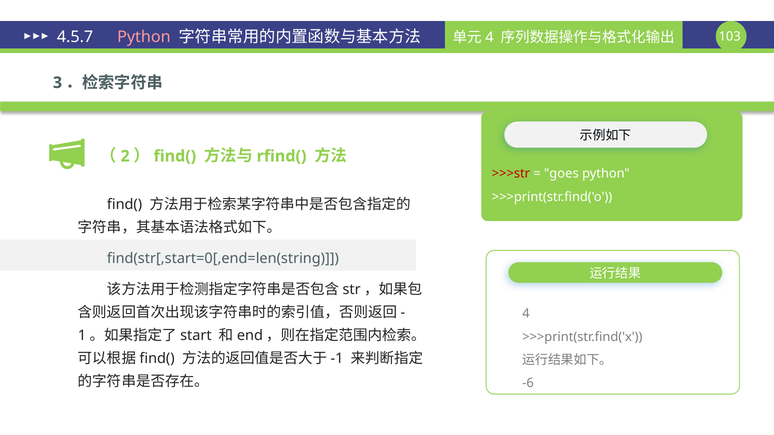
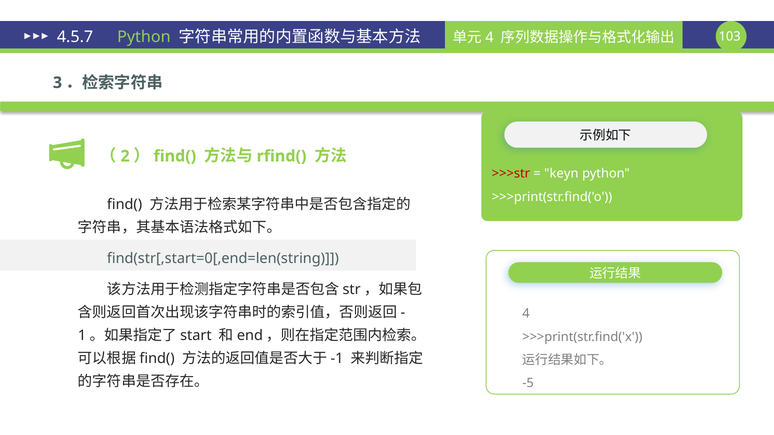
Python at (144, 37) colour: pink -> light green
goes: goes -> keyn
-6: -6 -> -5
